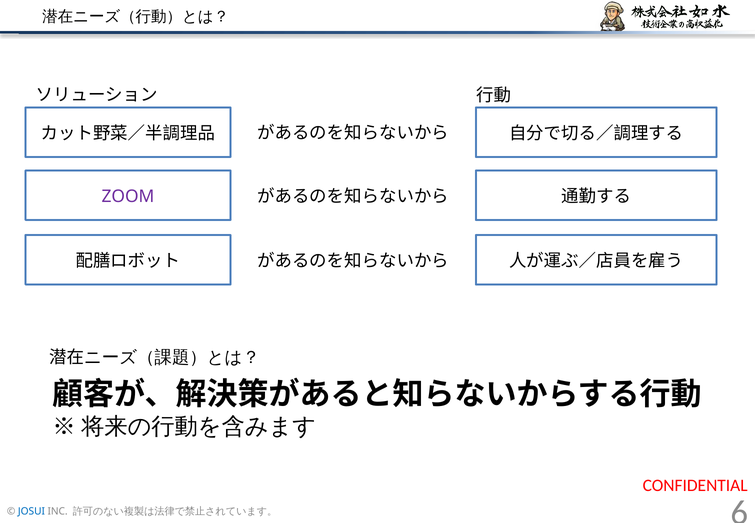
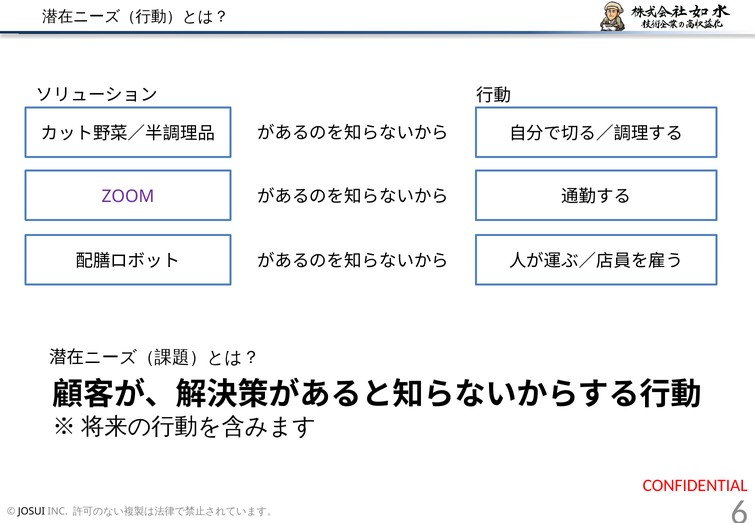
JOSUI colour: blue -> black
